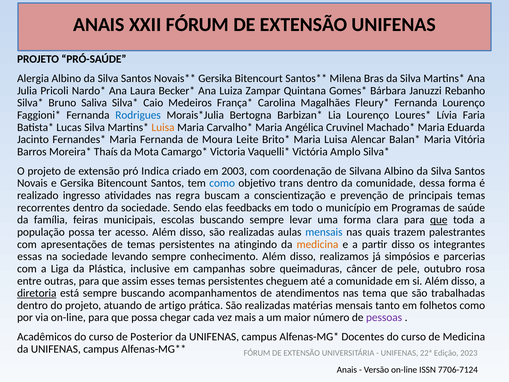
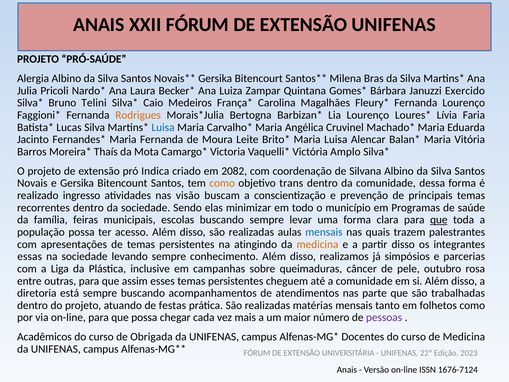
Rebanho: Rebanho -> Exercido
Saliva: Saliva -> Telini
Rodrigues colour: blue -> orange
Luisa at (163, 127) colour: orange -> blue
2003: 2003 -> 2082
como at (222, 183) colour: blue -> orange
regra: regra -> visão
feedbacks: feedbacks -> minimizar
diretoria underline: present -> none
tema: tema -> parte
artigo: artigo -> festas
Posterior: Posterior -> Obrigada
7706-7124: 7706-7124 -> 1676-7124
